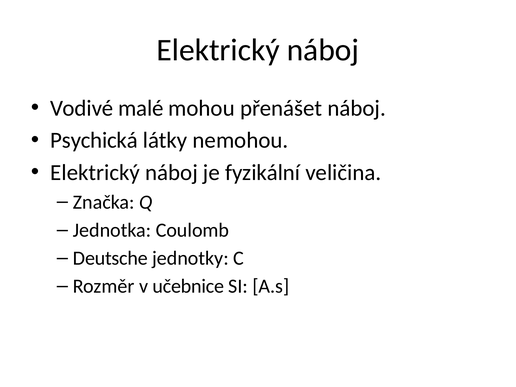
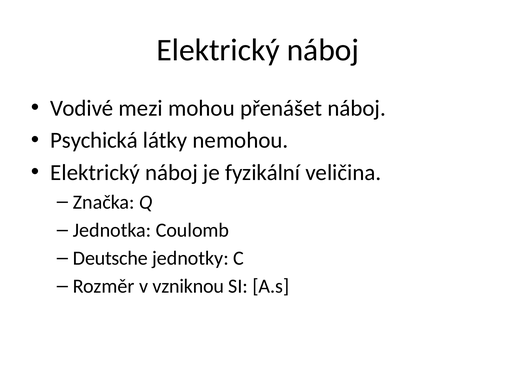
malé: malé -> mezi
učebnice: učebnice -> vzniknou
